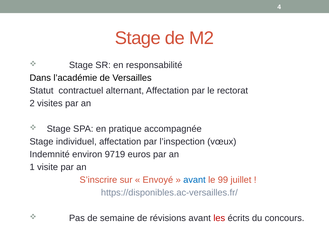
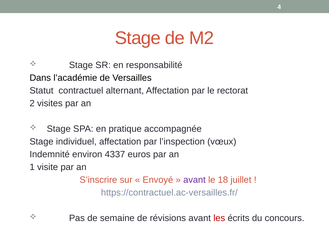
9719: 9719 -> 4337
avant at (194, 180) colour: blue -> purple
99: 99 -> 18
https://disponibles.ac-versailles.fr/: https://disponibles.ac-versailles.fr/ -> https://contractuel.ac-versailles.fr/
